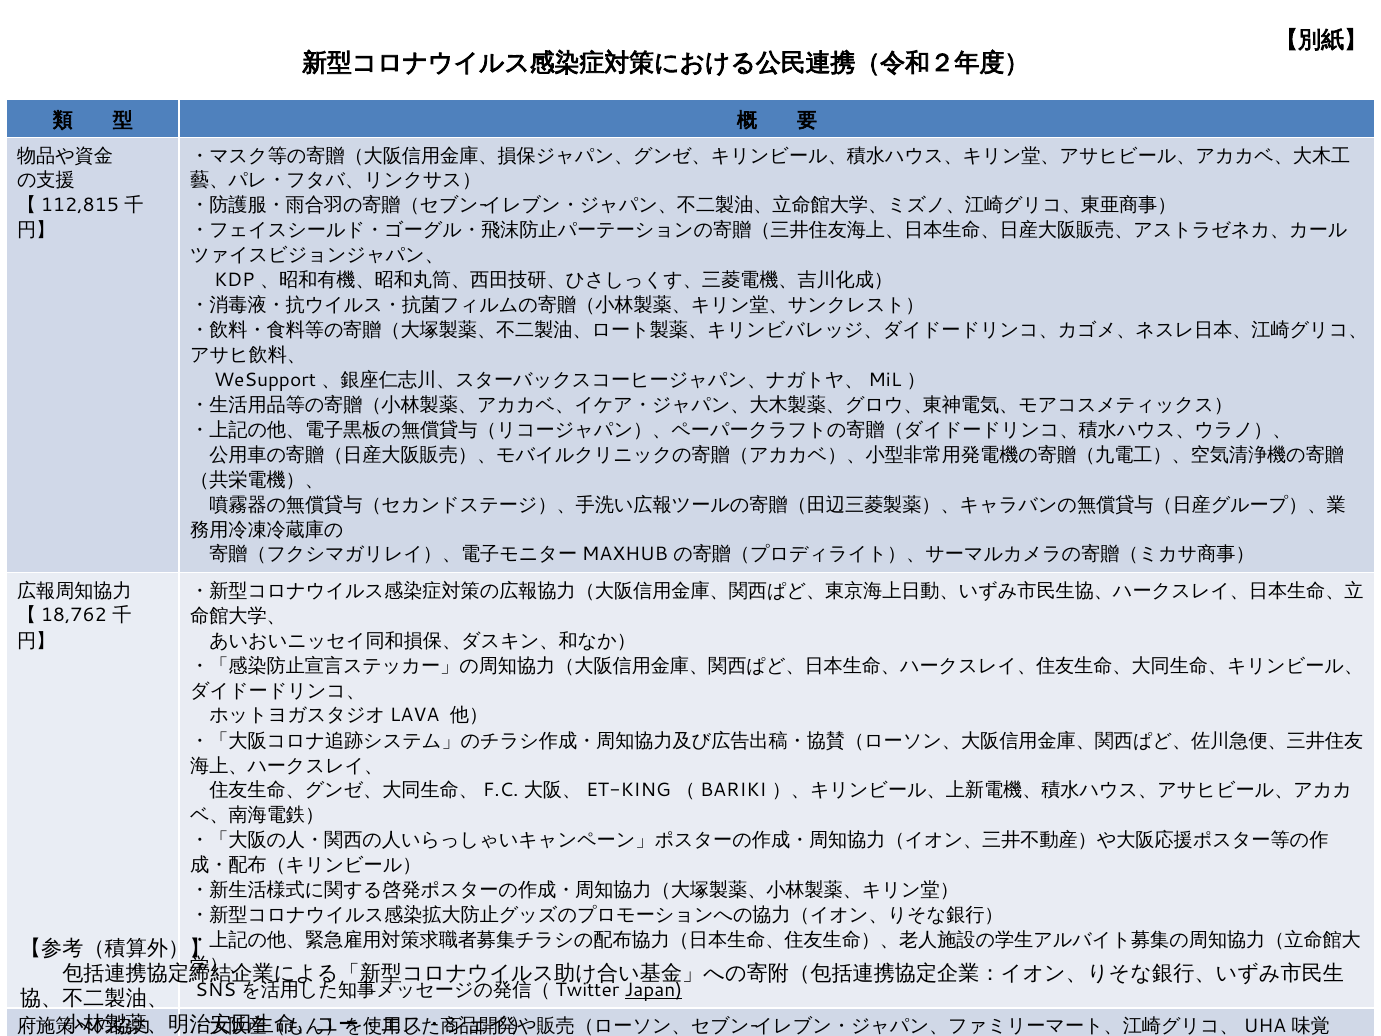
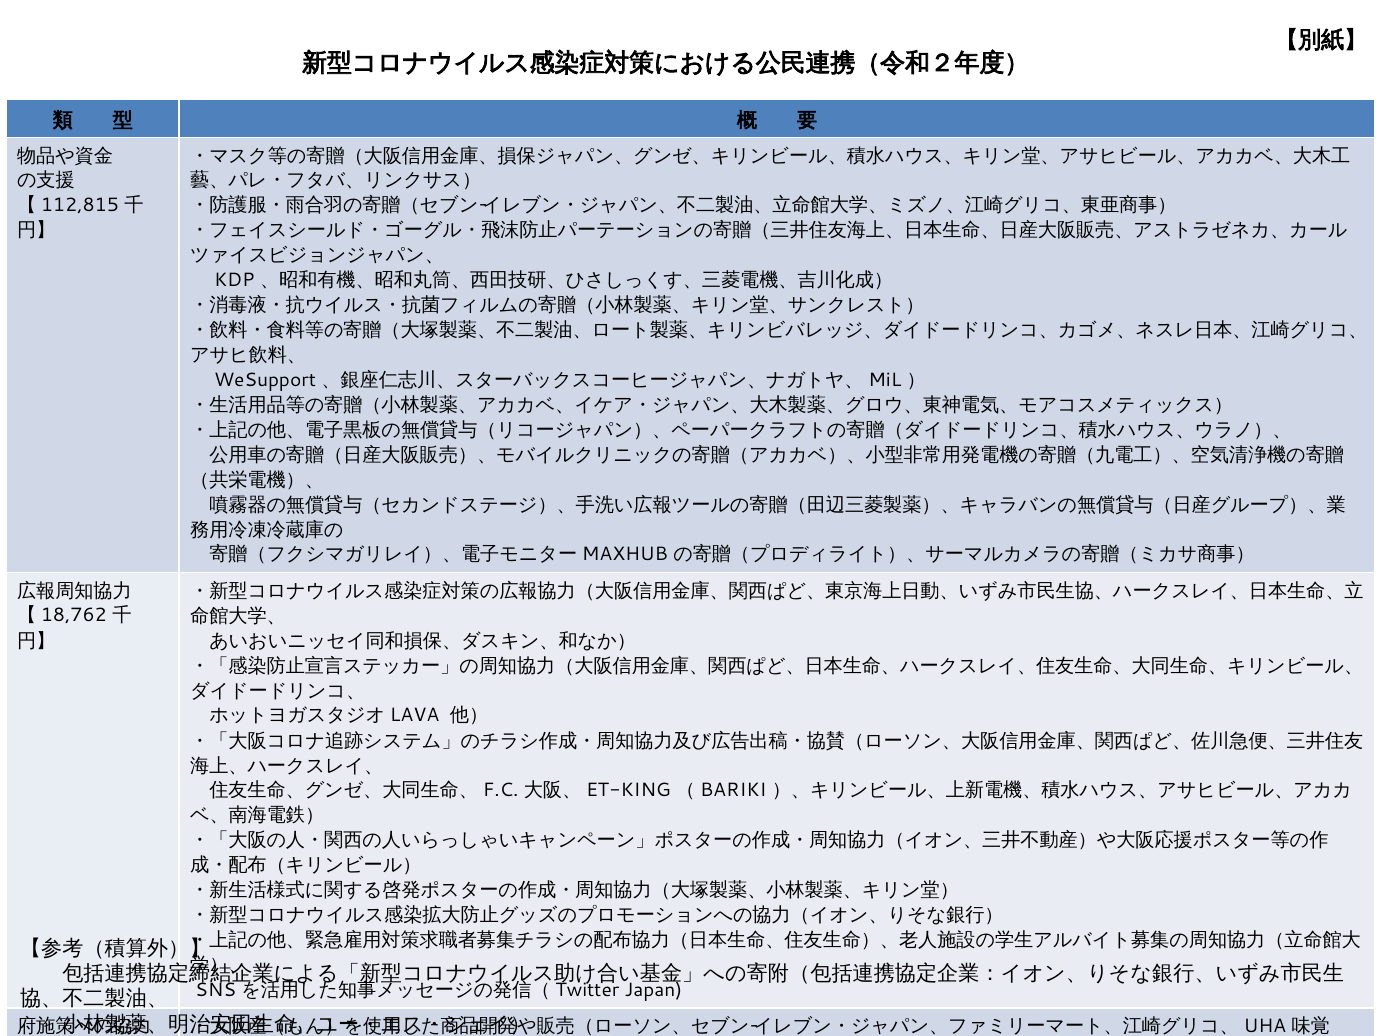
Japan underline: present -> none
